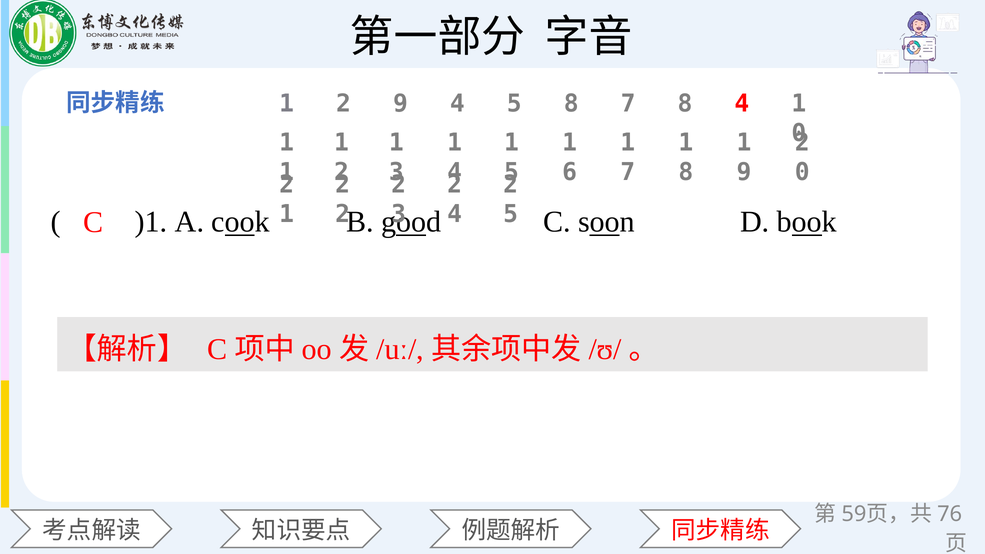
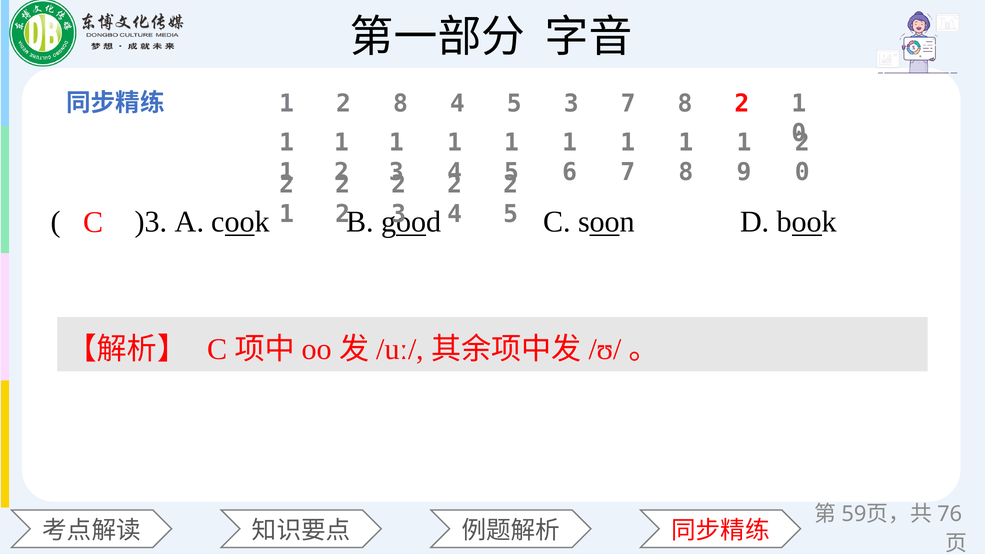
2 9: 9 -> 8
5 8: 8 -> 3
8 4: 4 -> 2
)1: )1 -> )3
